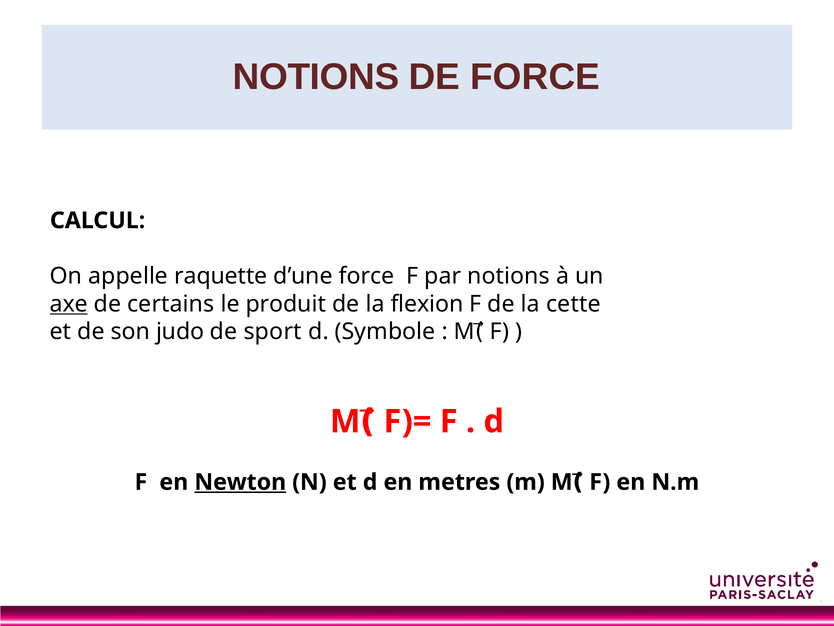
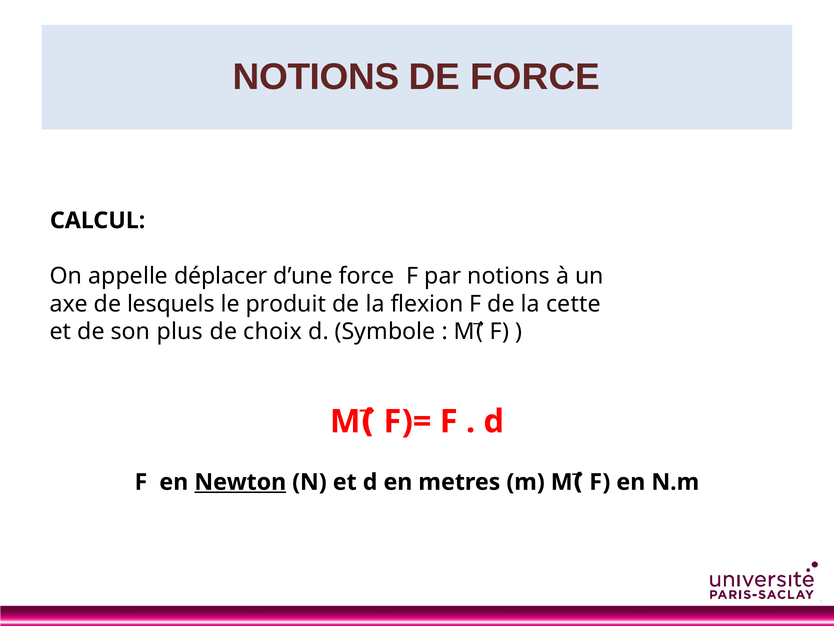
raquette: raquette -> déplacer
axe underline: present -> none
certains: certains -> lesquels
judo: judo -> plus
sport: sport -> choix
